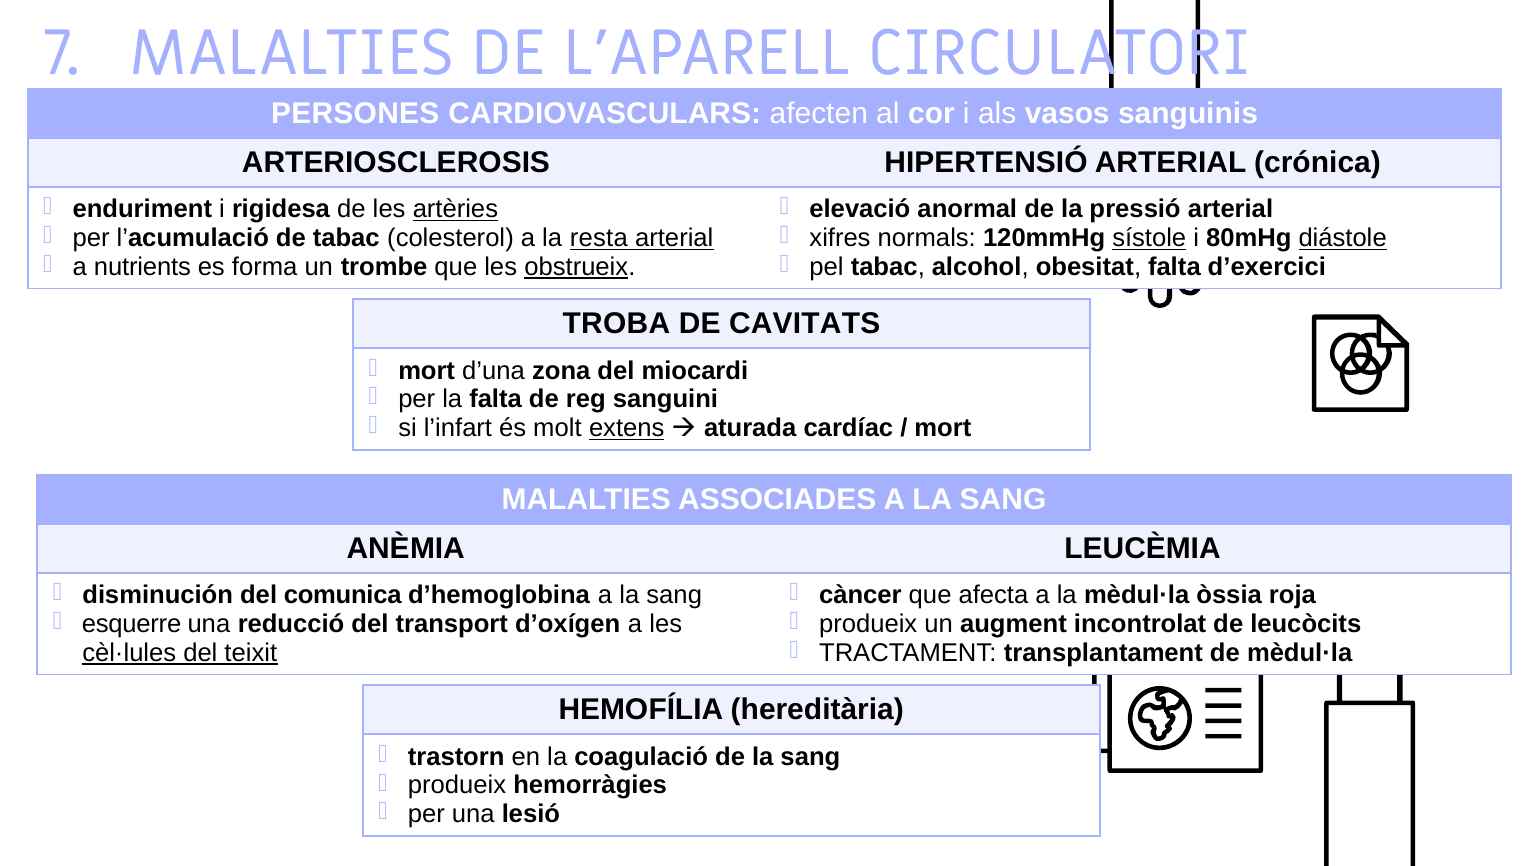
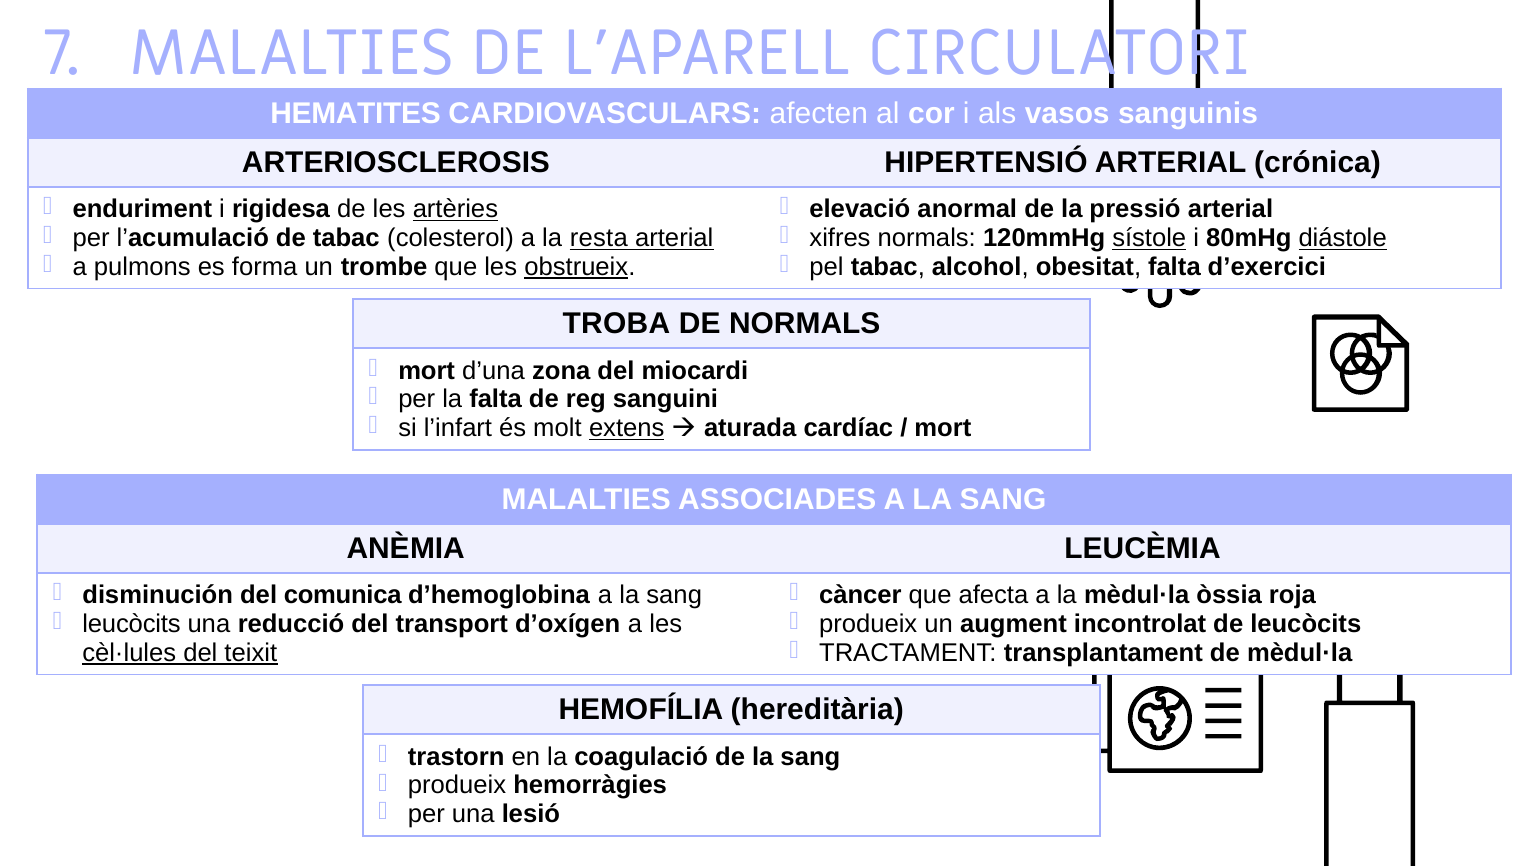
PERSONES: PERSONES -> HEMATITES
nutrients: nutrients -> pulmons
DE CAVITATS: CAVITATS -> NORMALS
esquerre at (132, 624): esquerre -> leucòcits
